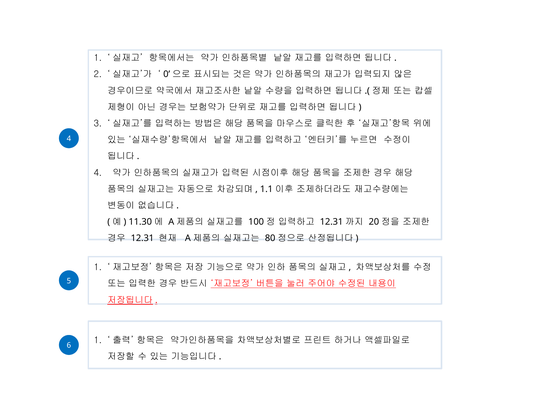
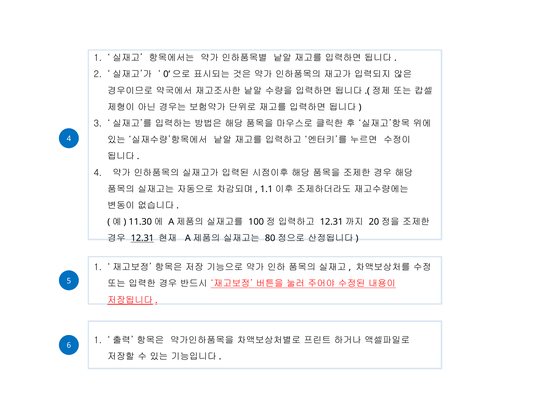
12.31 underline: none -> present
